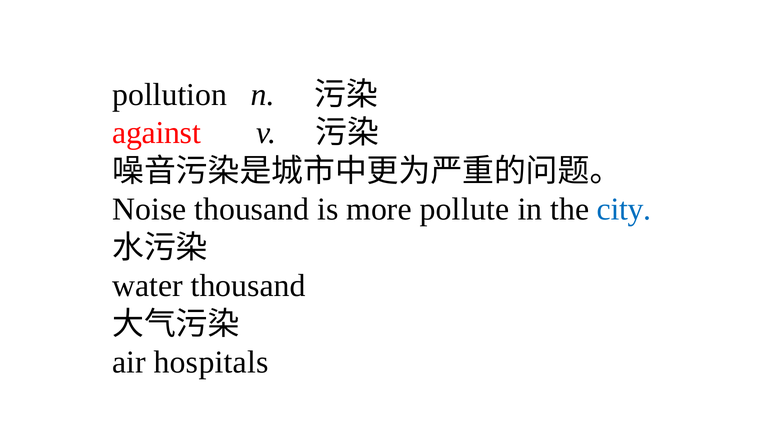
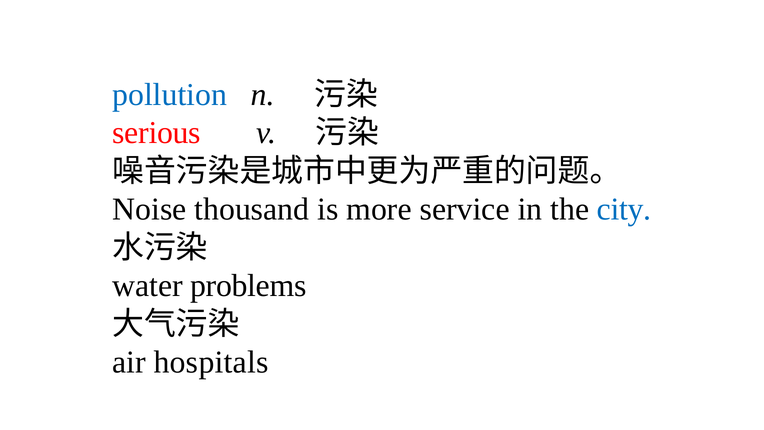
pollution colour: black -> blue
against: against -> serious
pollute: pollute -> service
water thousand: thousand -> problems
